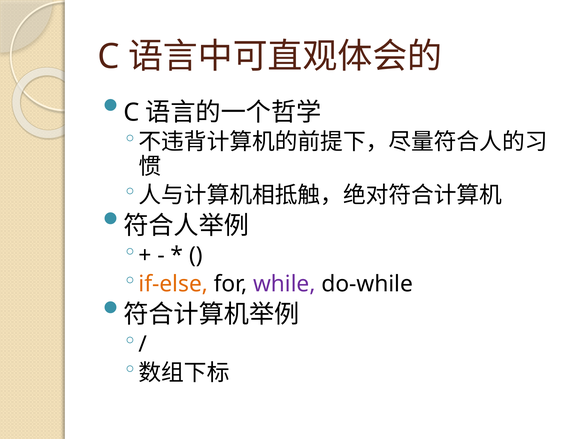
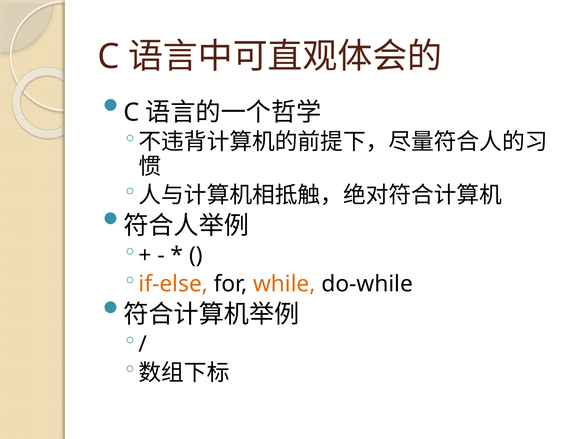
while colour: purple -> orange
